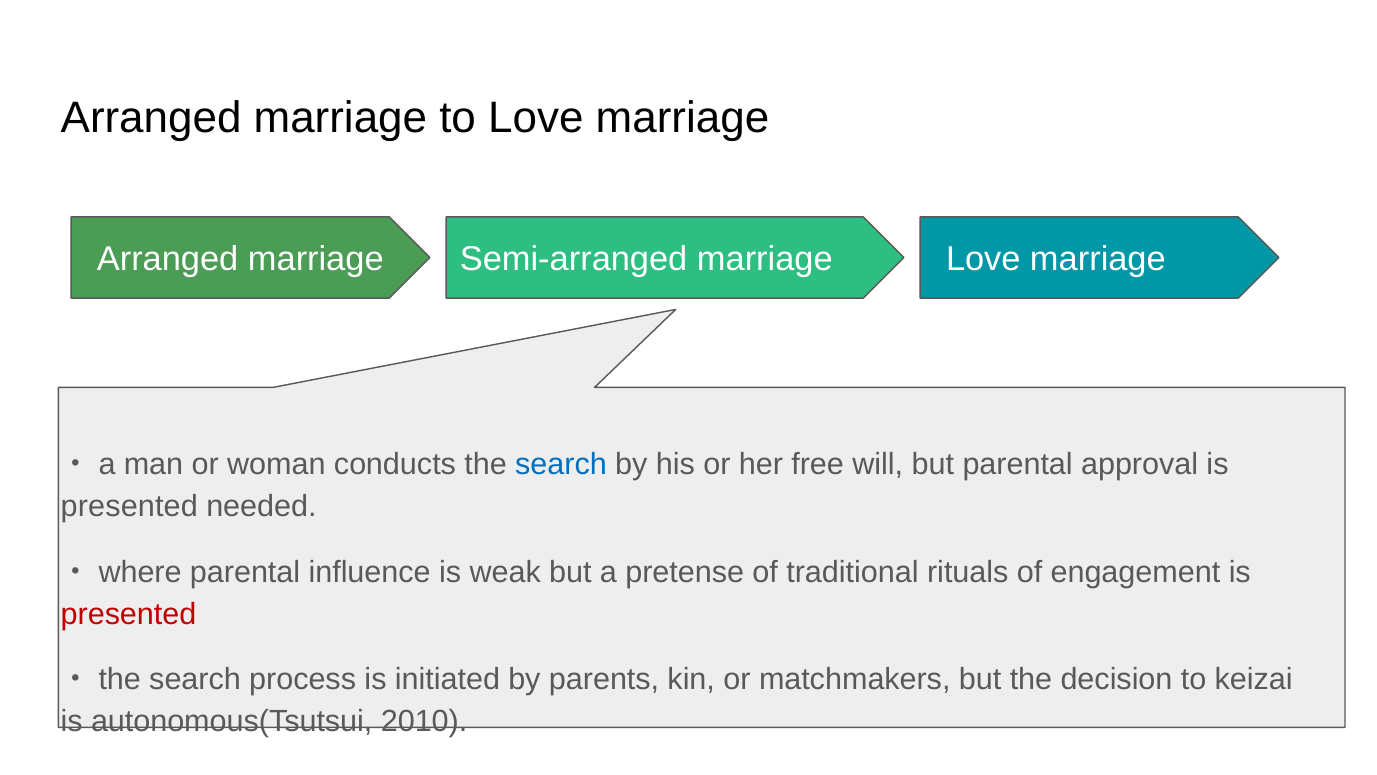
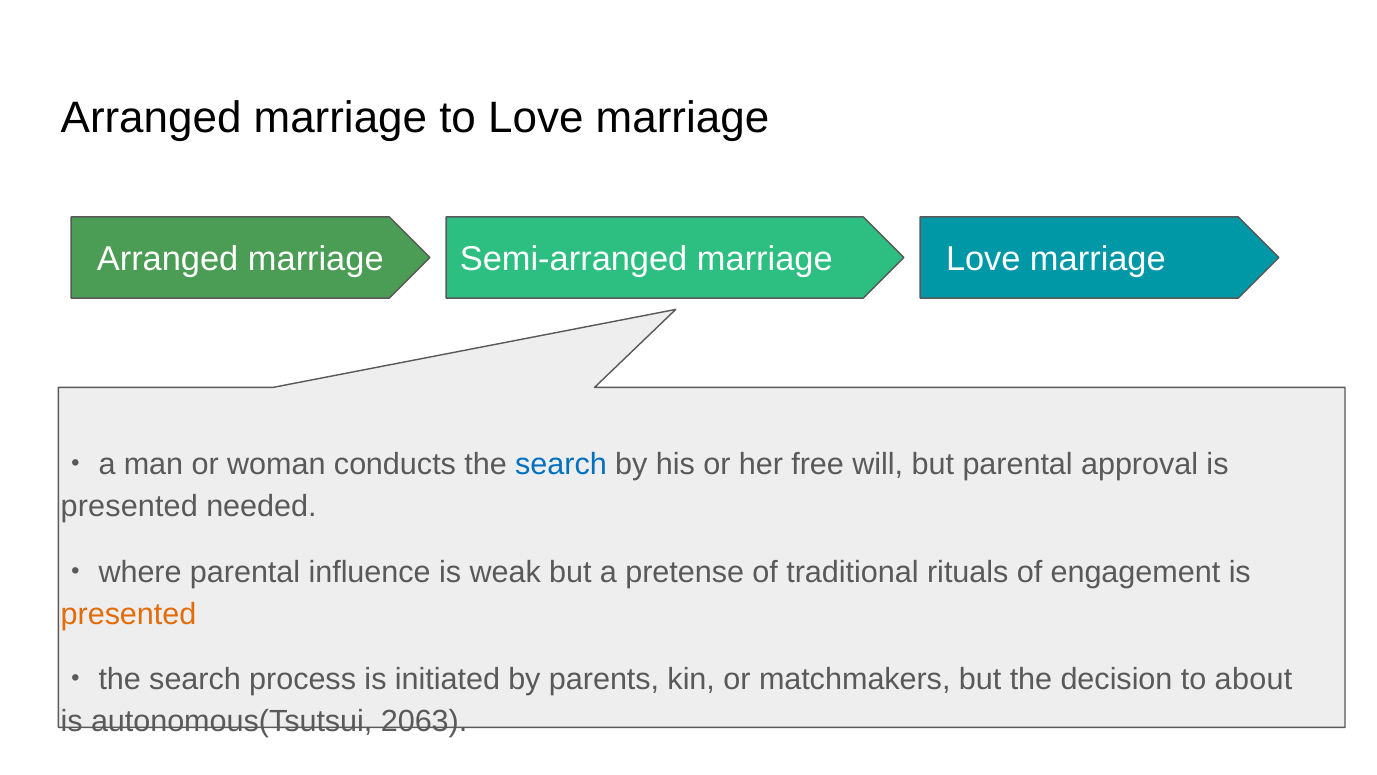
presented at (128, 614) colour: red -> orange
keizai: keizai -> about
2010: 2010 -> 2063
